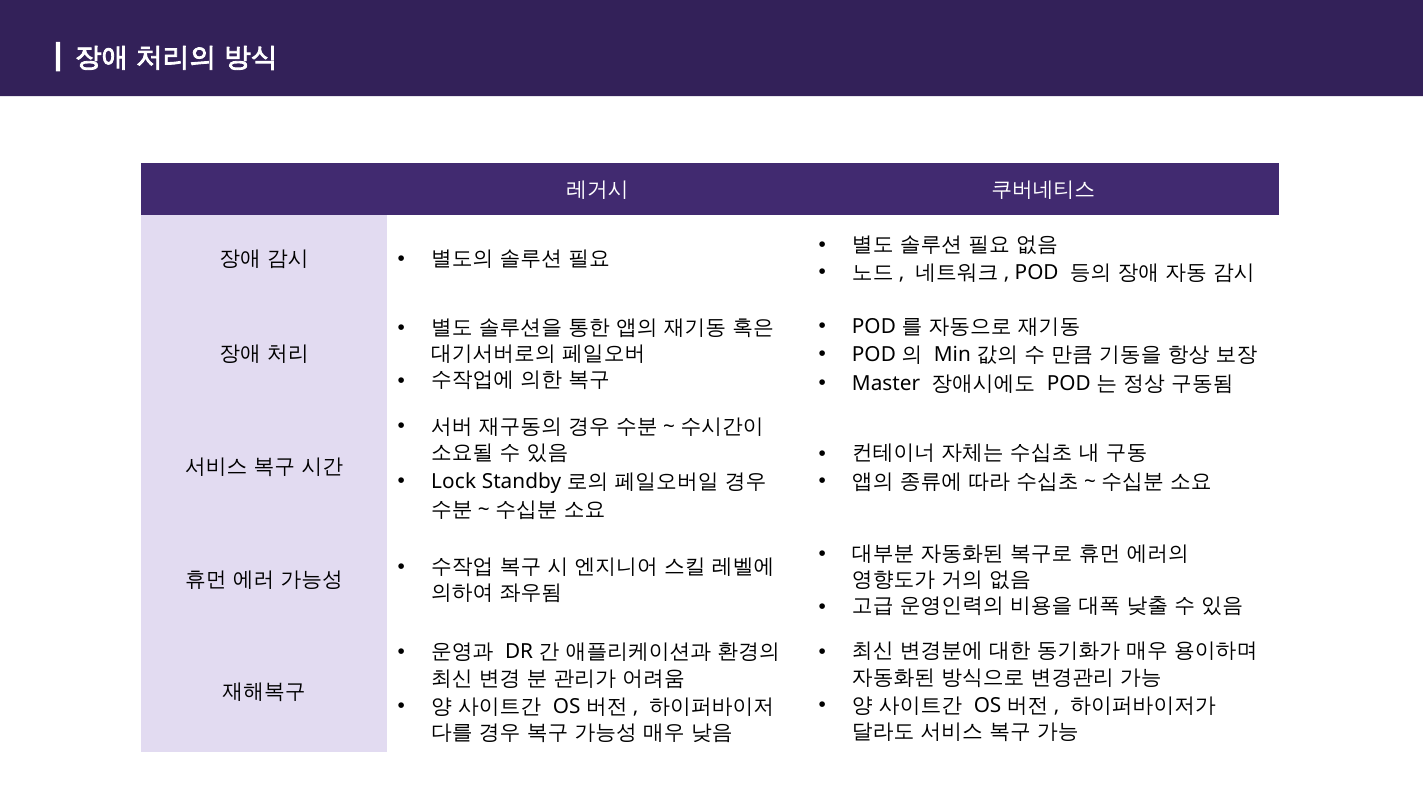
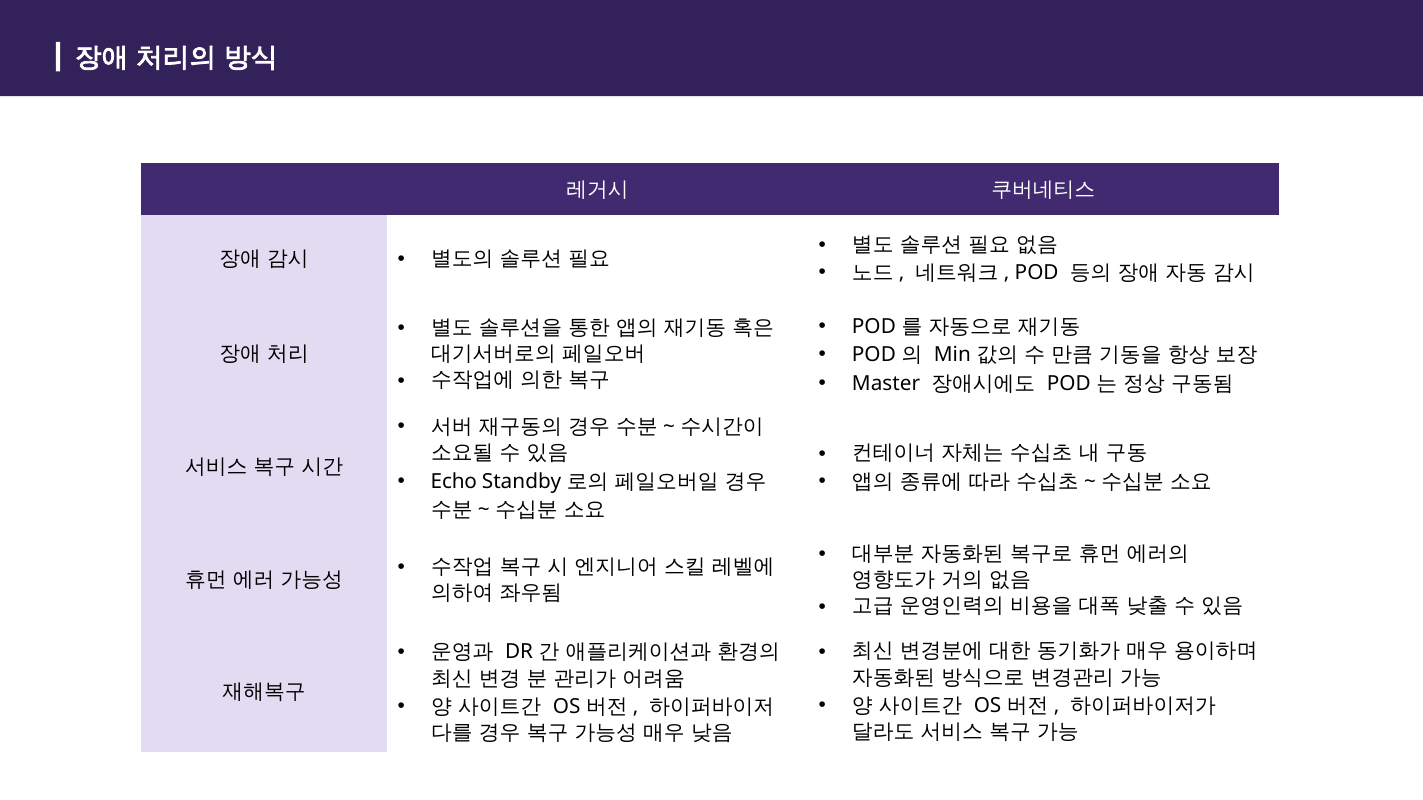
Lock: Lock -> Echo
